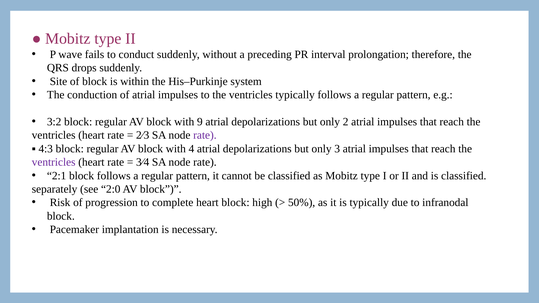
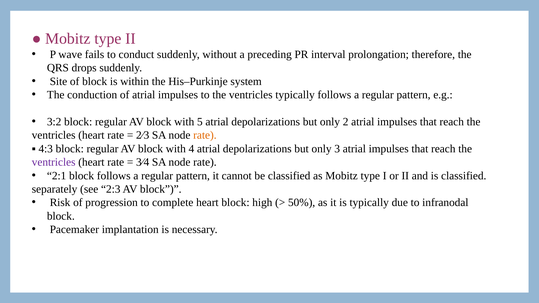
9: 9 -> 5
rate at (205, 135) colour: purple -> orange
2:0: 2:0 -> 2:3
